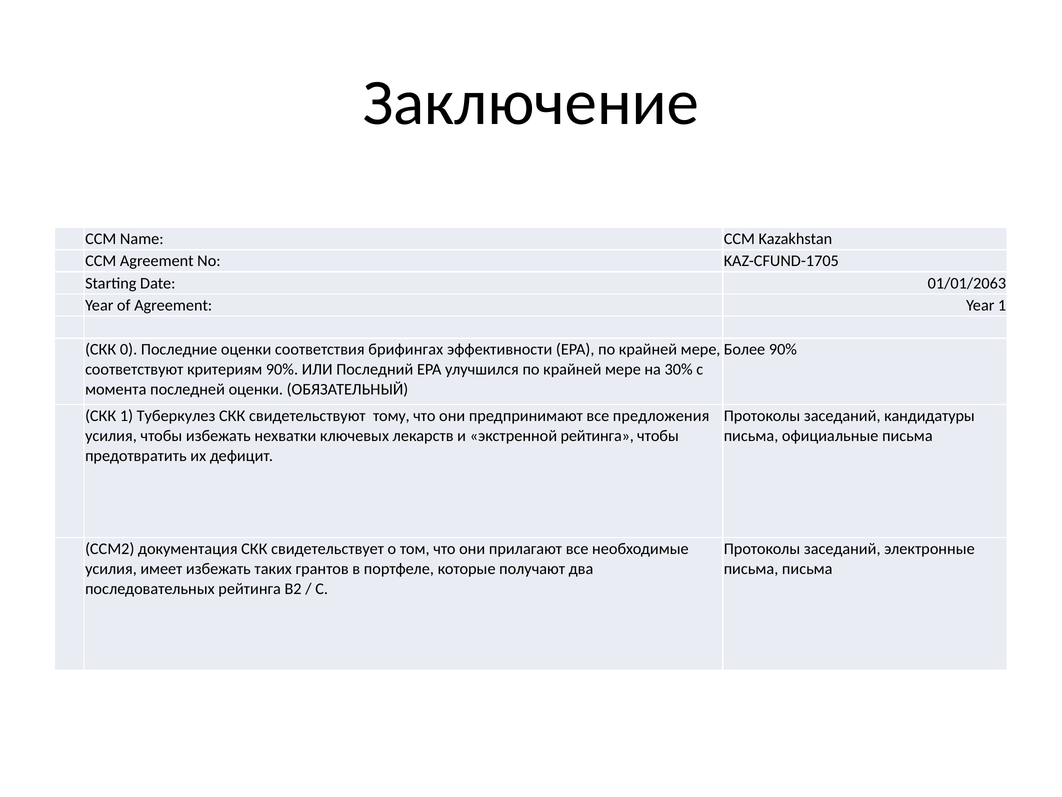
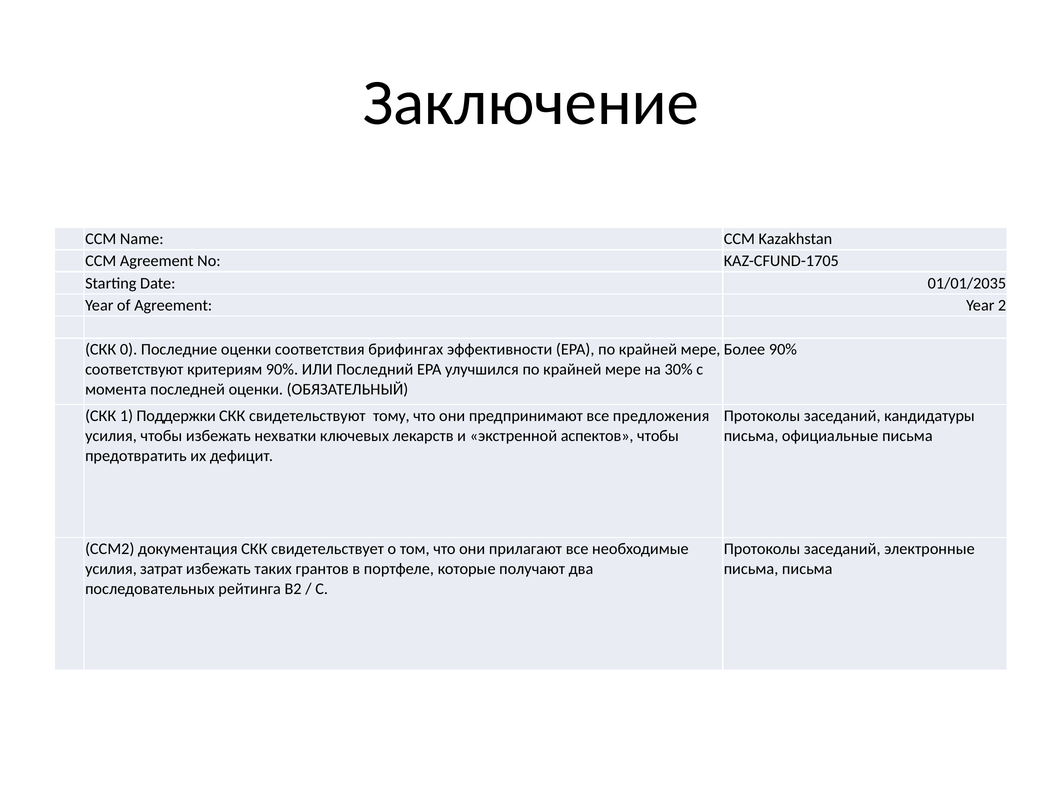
01/01/2063: 01/01/2063 -> 01/01/2035
Year 1: 1 -> 2
Туберкулез: Туберкулез -> Поддержки
экстренной рейтинга: рейтинга -> аспектов
имеет: имеет -> затрат
